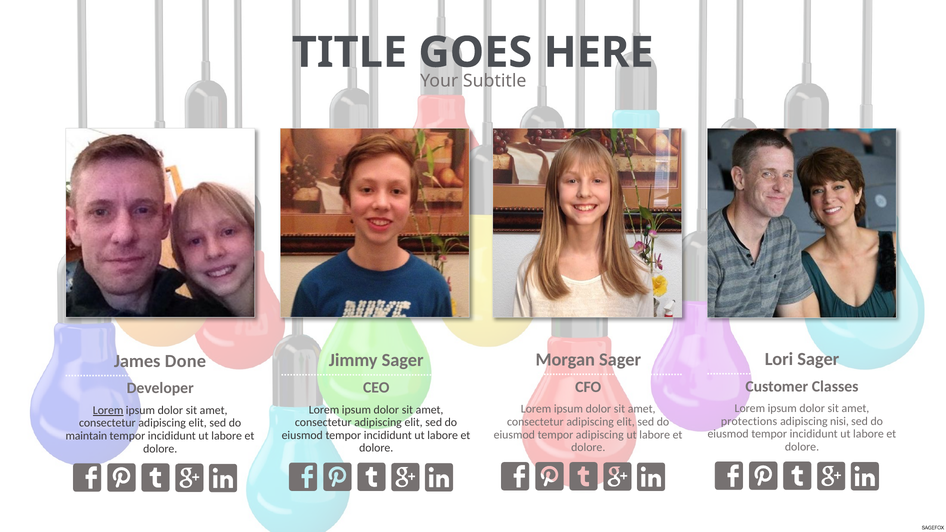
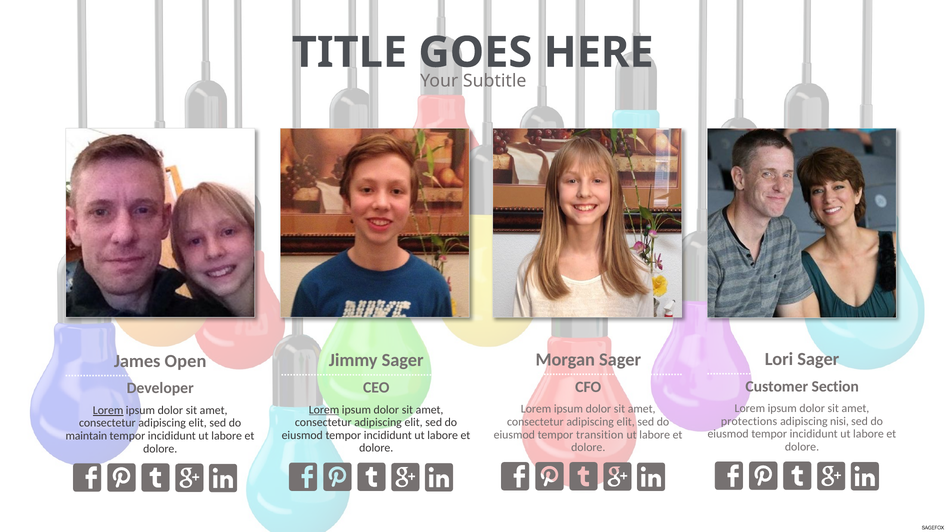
Done: Done -> Open
Classes: Classes -> Section
Lorem at (324, 410) underline: none -> present
tempor adipiscing: adipiscing -> transition
